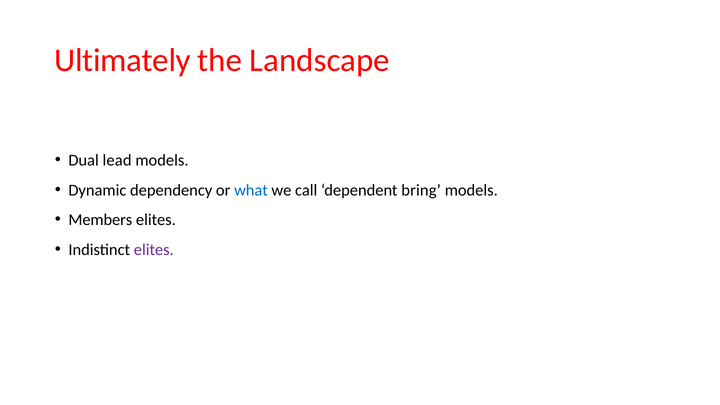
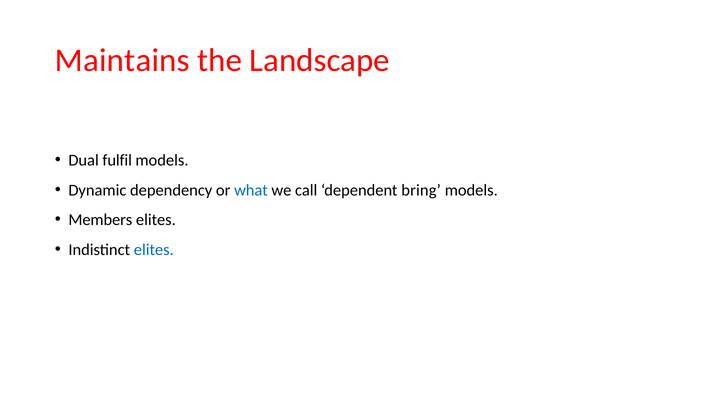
Ultimately: Ultimately -> Maintains
lead: lead -> fulfil
elites at (154, 250) colour: purple -> blue
